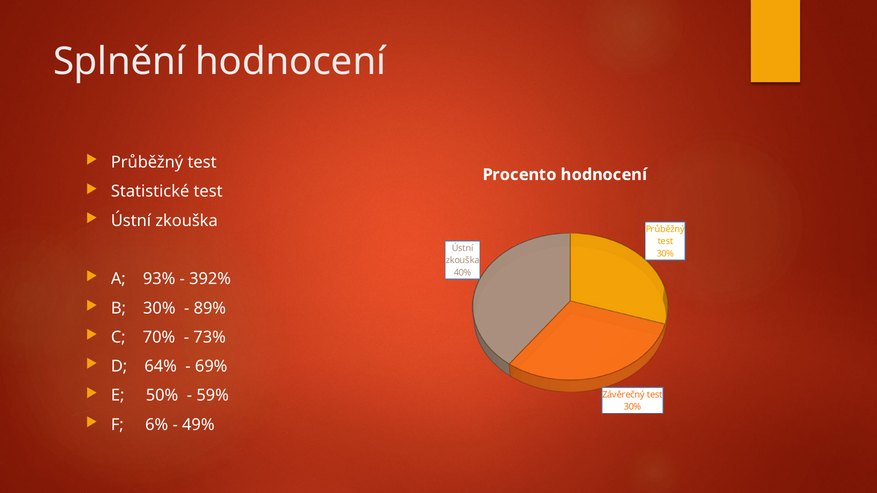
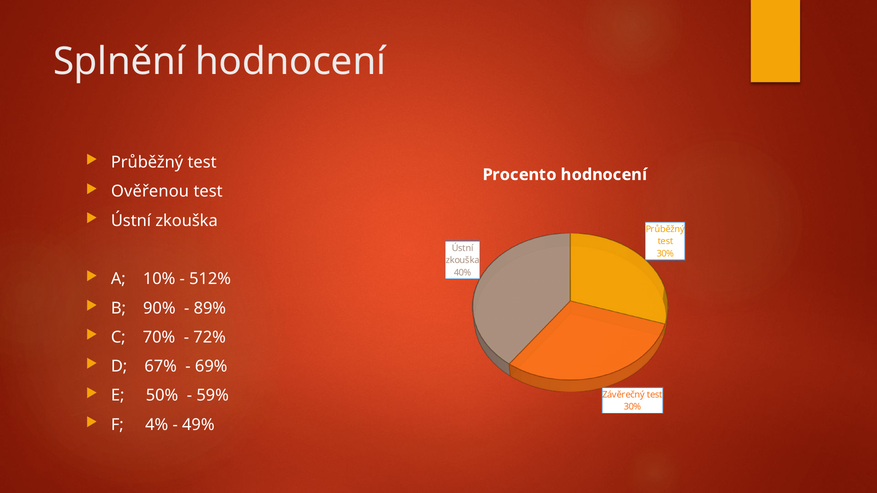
Statistické: Statistické -> Ověřenou
93%: 93% -> 10%
392%: 392% -> 512%
B 30%: 30% -> 90%
73%: 73% -> 72%
64%: 64% -> 67%
6%: 6% -> 4%
